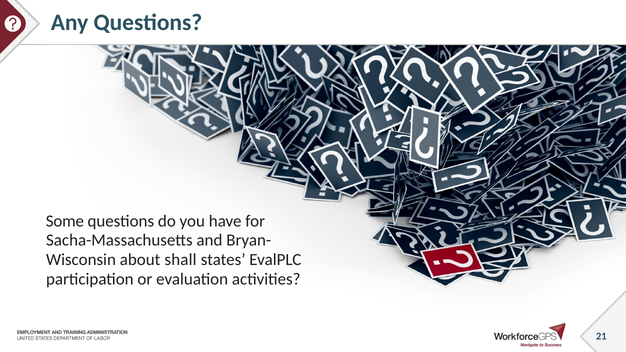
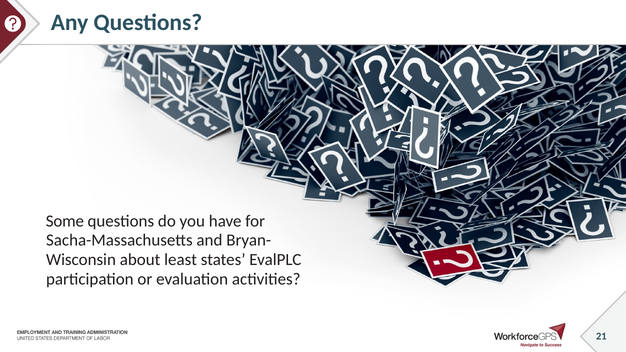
shall: shall -> least
